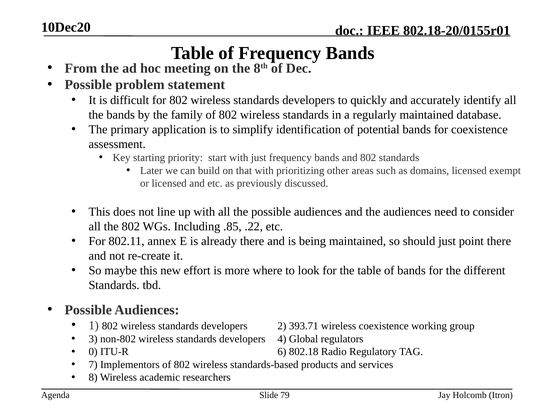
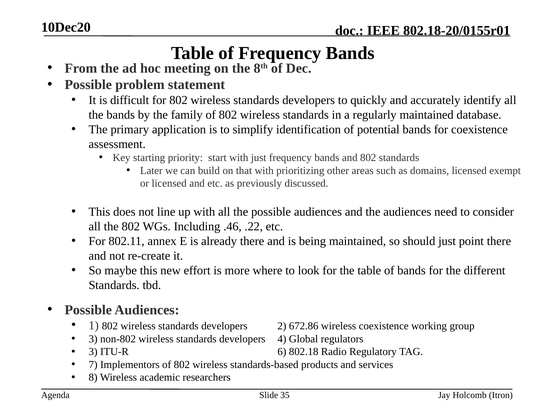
.85: .85 -> .46
393.71: 393.71 -> 672.86
0 at (93, 352): 0 -> 3
79: 79 -> 35
